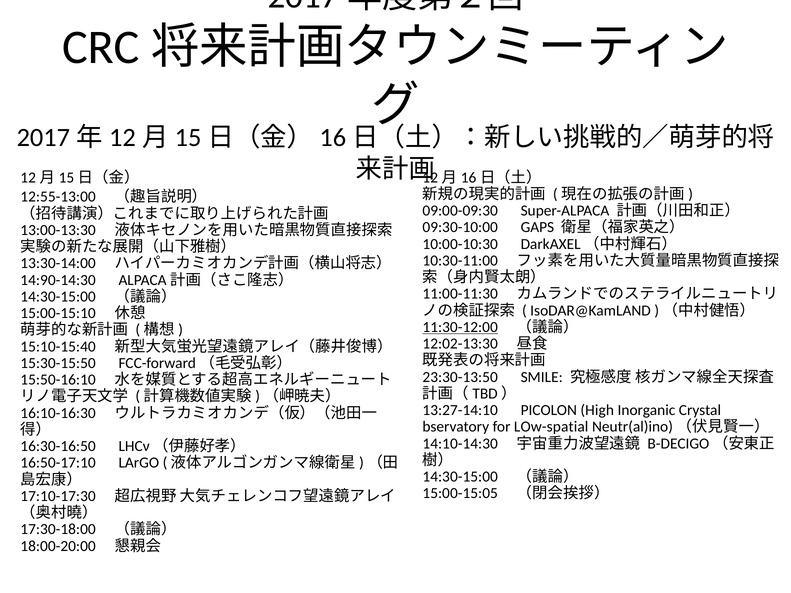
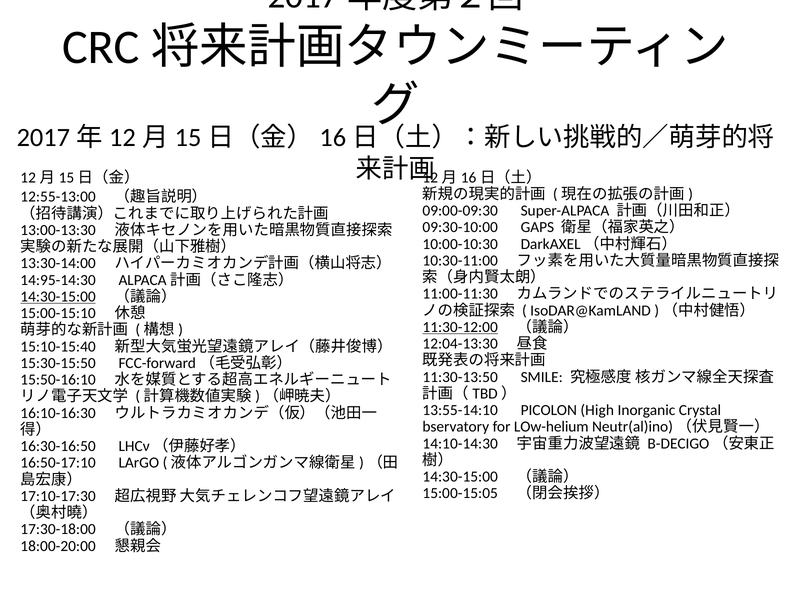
14:90-14:30: 14:90-14:30 -> 14:95-14:30
14:30-15:00 at (58, 297) underline: none -> present
12:02-13:30: 12:02-13:30 -> 12:04-13:30
23:30-13:50: 23:30-13:50 -> 11:30-13:50
13:27-14:10: 13:27-14:10 -> 13:55-14:10
LOw-spatial: LOw-spatial -> LOw-helium
